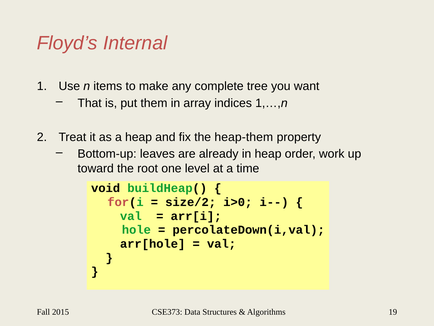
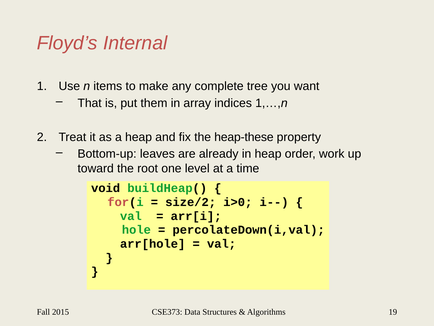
heap-them: heap-them -> heap-these
